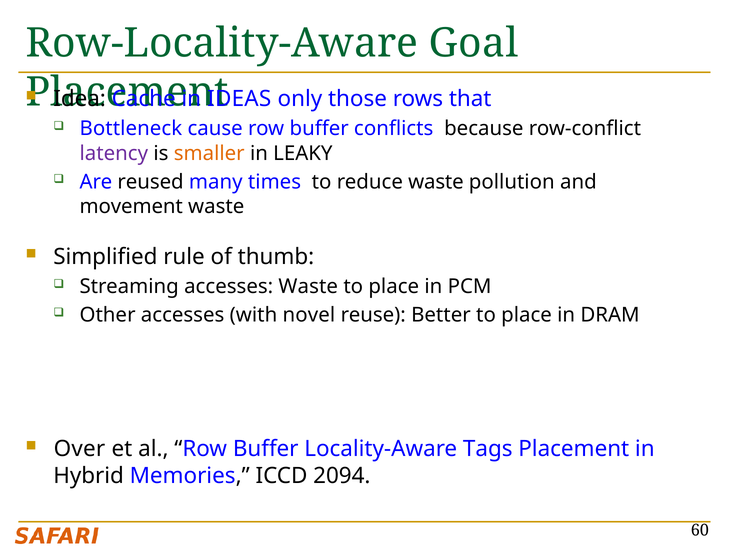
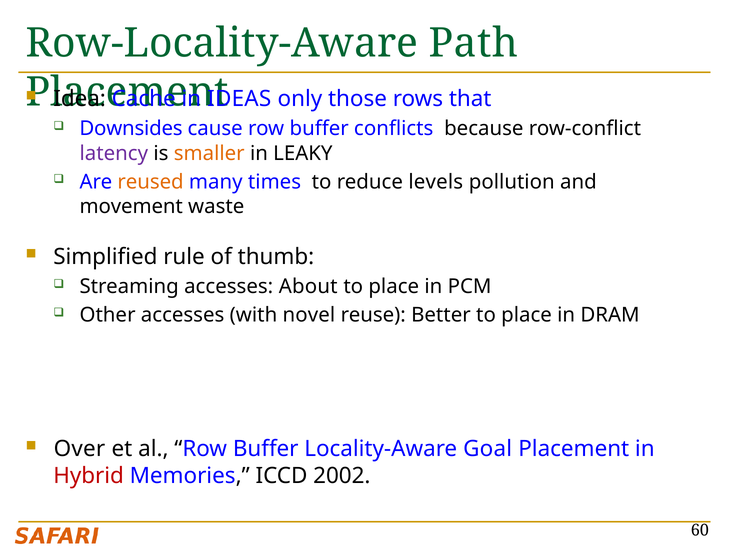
Goal: Goal -> Path
Bottleneck: Bottleneck -> Downsides
reused colour: black -> orange
reduce waste: waste -> levels
accesses Waste: Waste -> About
Tags: Tags -> Goal
Hybrid colour: black -> red
2094: 2094 -> 2002
